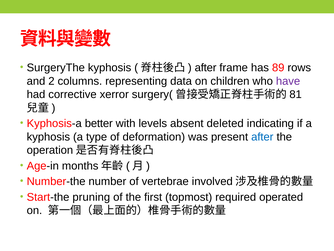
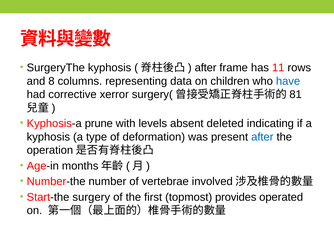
89: 89 -> 11
2: 2 -> 8
have colour: purple -> blue
better: better -> prune
pruning: pruning -> surgery
required: required -> provides
